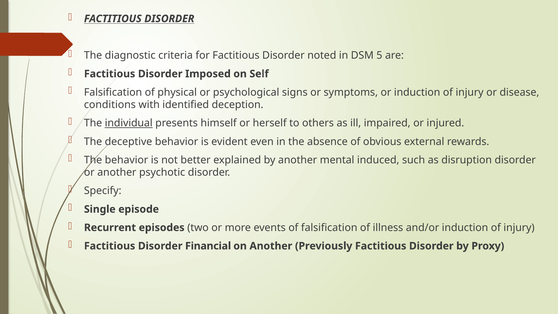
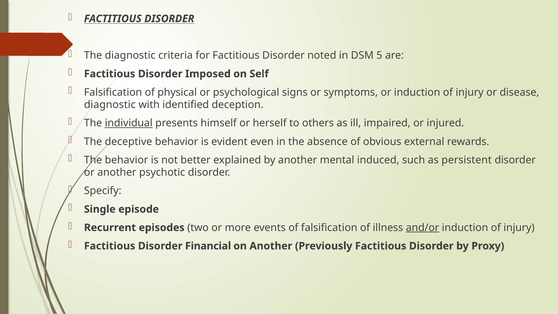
conditions at (110, 105): conditions -> diagnostic
disruption: disruption -> persistent
and/or underline: none -> present
